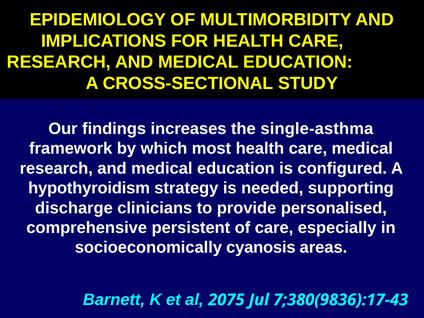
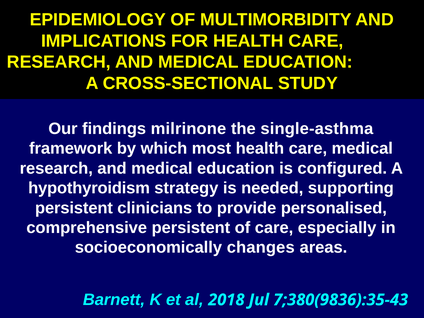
increases: increases -> milrinone
discharge at (74, 208): discharge -> persistent
cyanosis: cyanosis -> changes
2075: 2075 -> 2018
7;380(9836):17-43: 7;380(9836):17-43 -> 7;380(9836):35-43
